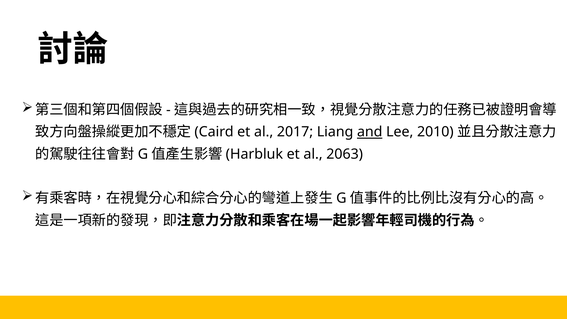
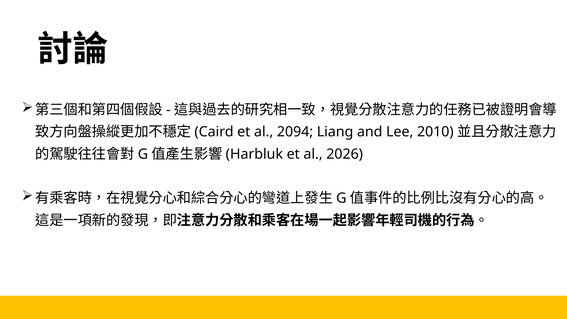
2017: 2017 -> 2094
and underline: present -> none
2063: 2063 -> 2026
